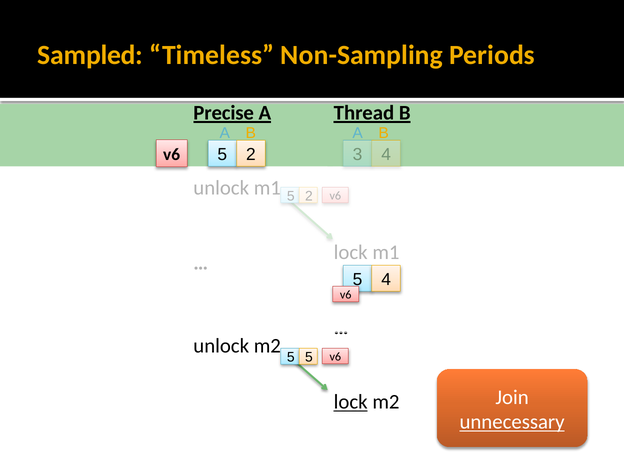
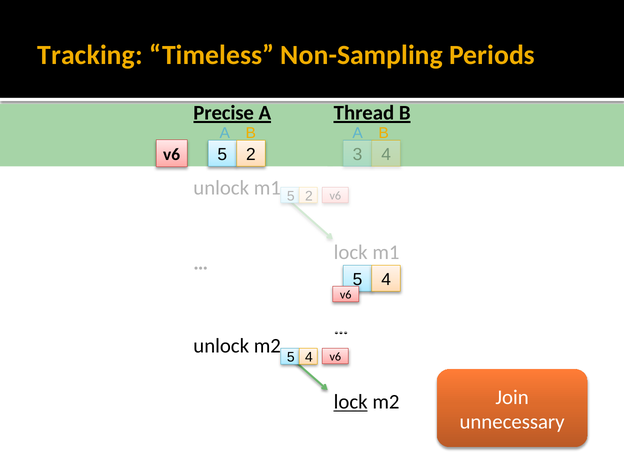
Sampled: Sampled -> Tracking
5 at (309, 357): 5 -> 4
unnecessary underline: present -> none
